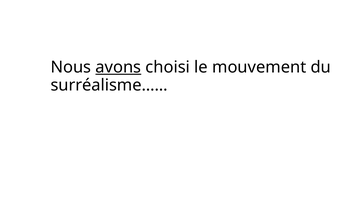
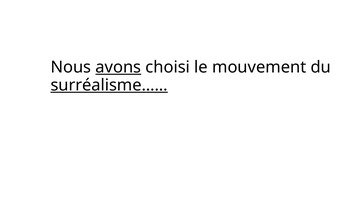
surréalisme…… underline: none -> present
